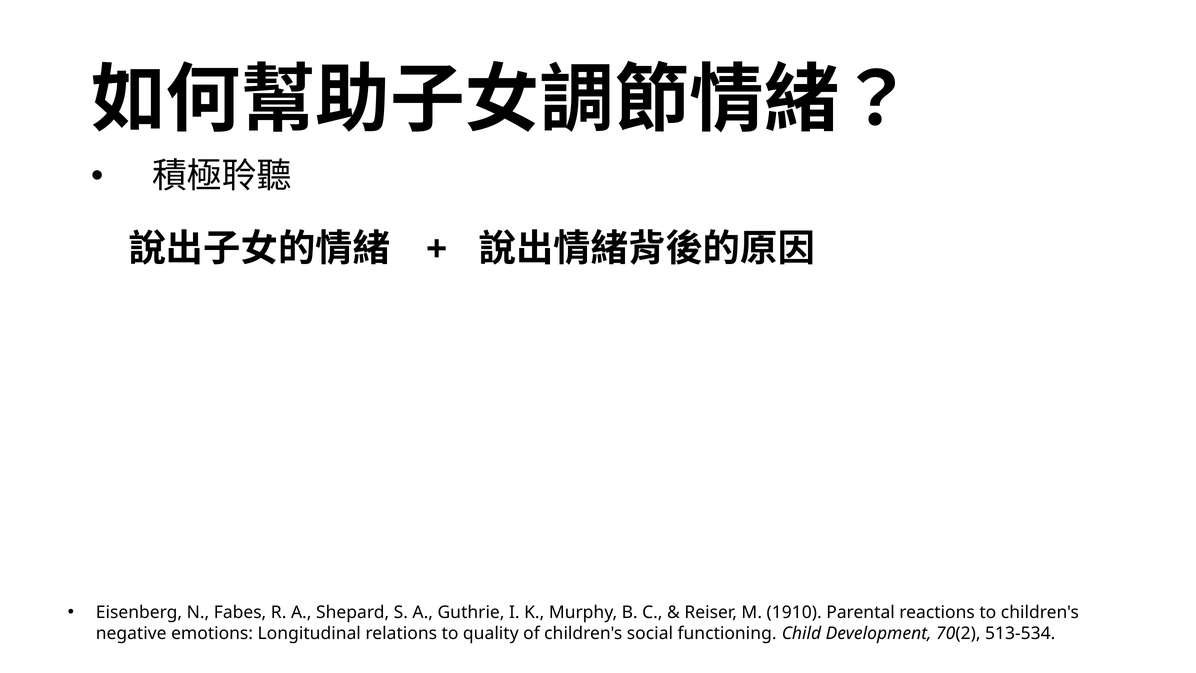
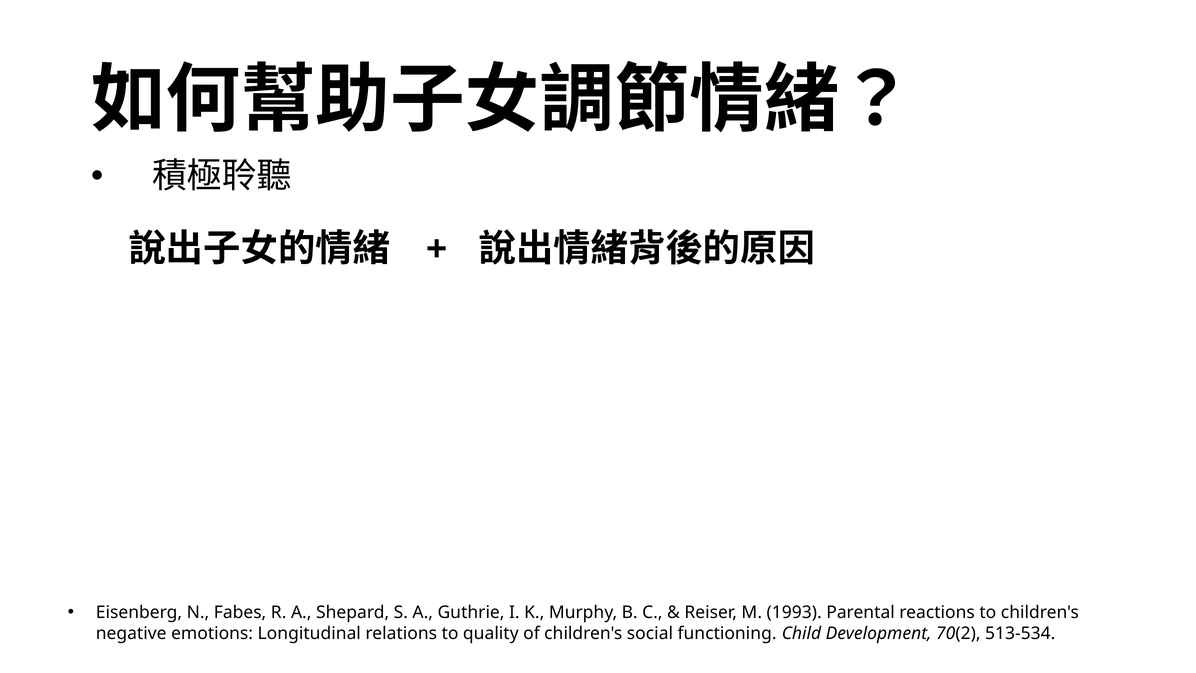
1910: 1910 -> 1993
